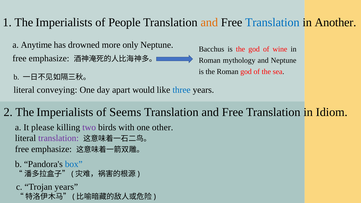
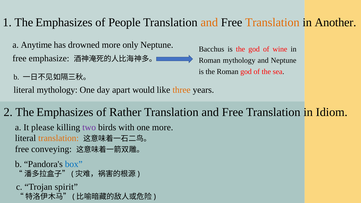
1 The Imperialists: Imperialists -> Emphasizes
Translation at (272, 22) colour: blue -> orange
literal conveying: conveying -> mythology
three colour: blue -> orange
2 The Imperialists: Imperialists -> Emphasizes
Seems: Seems -> Rather
one other: other -> more
translation at (59, 138) colour: purple -> orange
emphasize at (52, 149): emphasize -> conveying
Trojan years: years -> spirit
